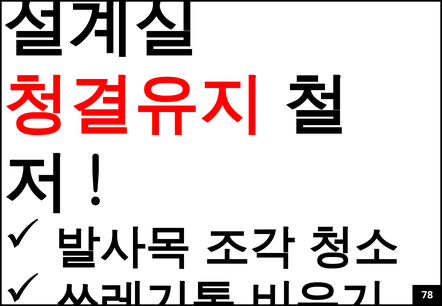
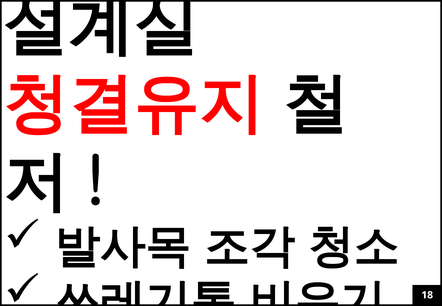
78: 78 -> 18
